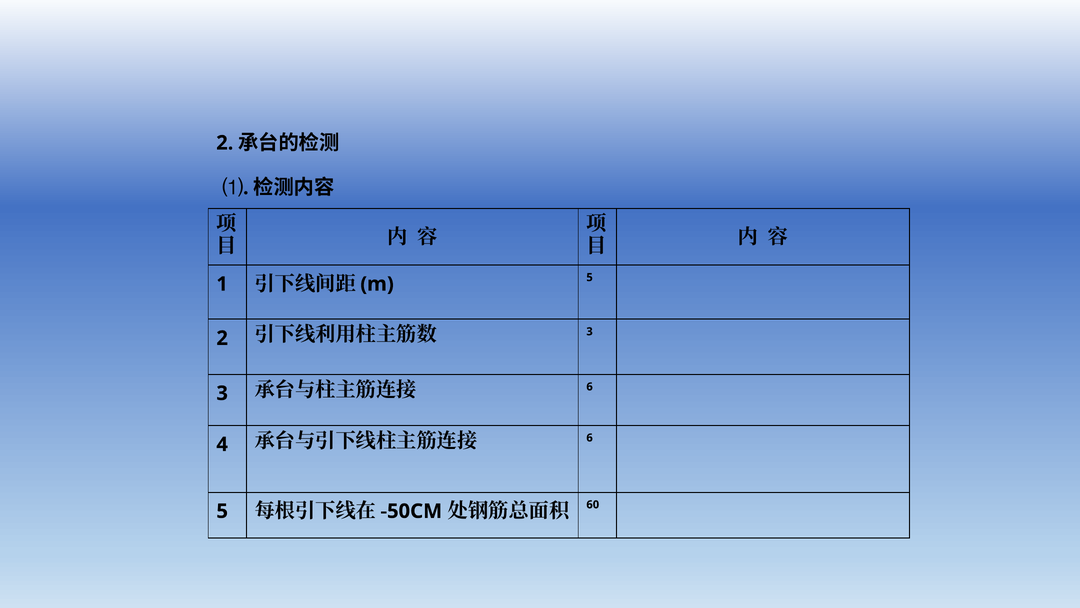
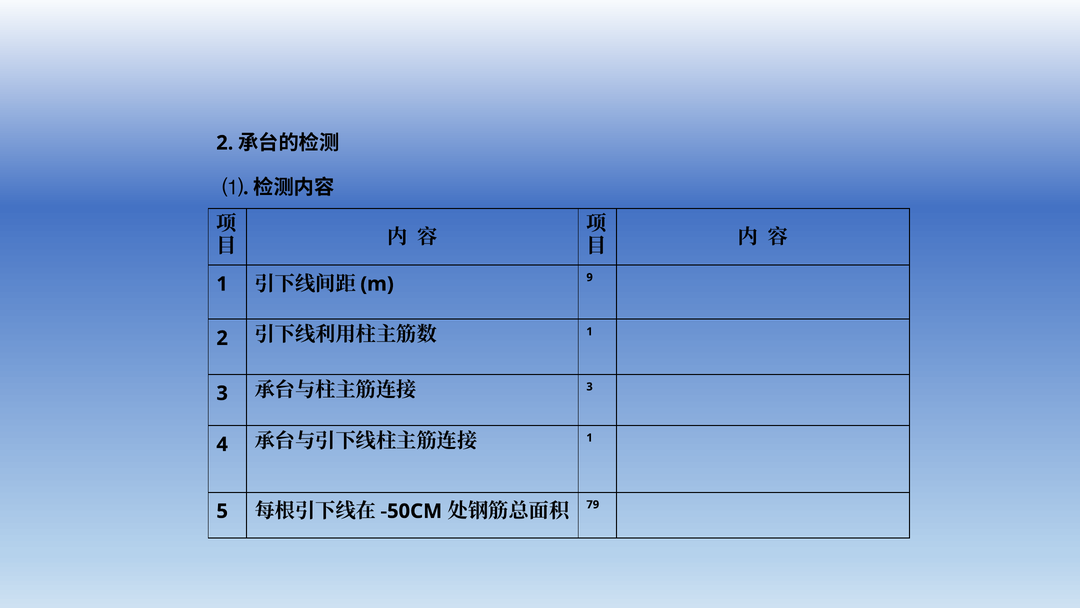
5 at (590, 277): 5 -> 9
3 at (590, 331): 3 -> 1
6 at (590, 386): 6 -> 3
6 at (590, 437): 6 -> 1
60: 60 -> 79
